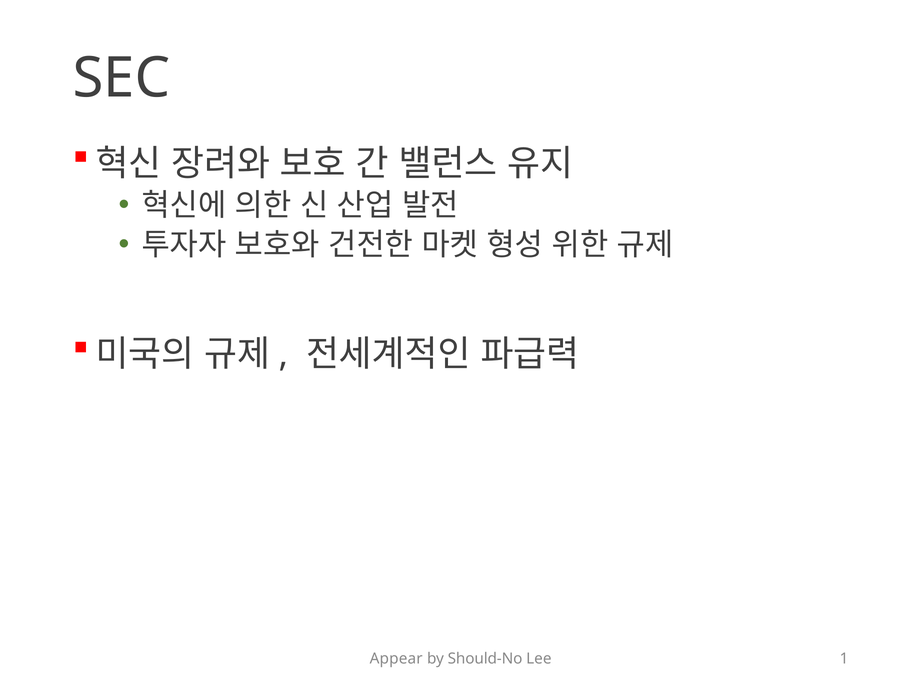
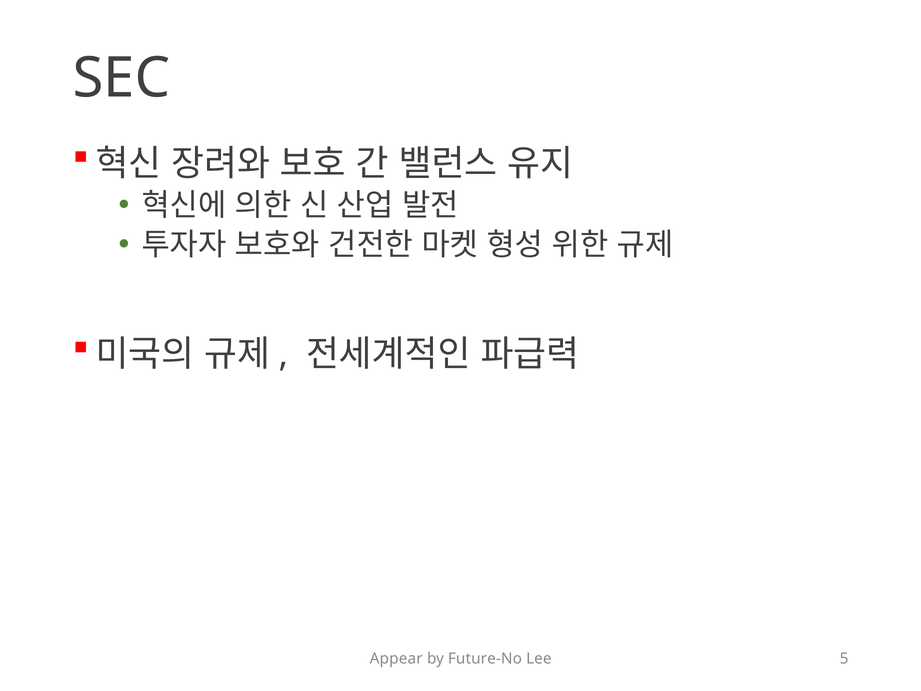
Should-No: Should-No -> Future-No
1: 1 -> 5
